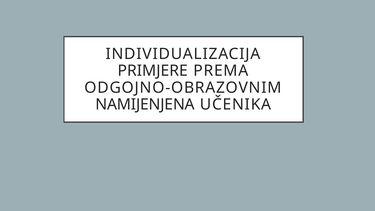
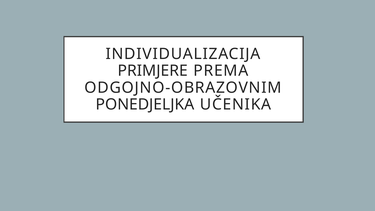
NAMIJENJENA: NAMIJENJENA -> PONEDJELJKA
